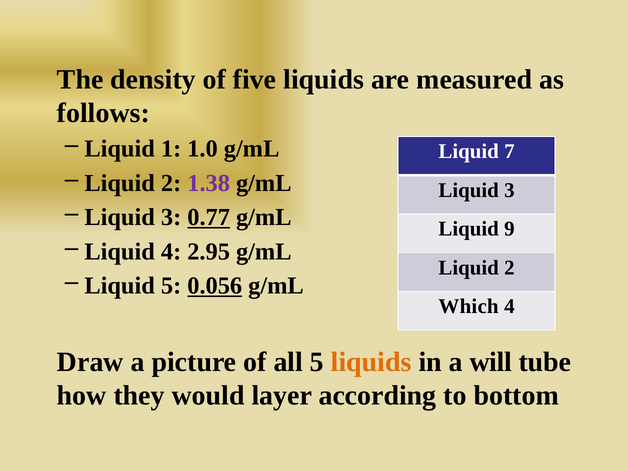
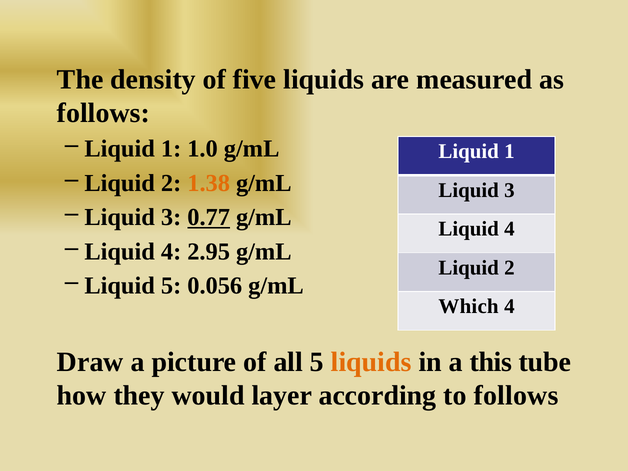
7 at (509, 151): 7 -> 1
1.38 colour: purple -> orange
9 at (509, 229): 9 -> 4
0.056 underline: present -> none
will: will -> this
to bottom: bottom -> follows
